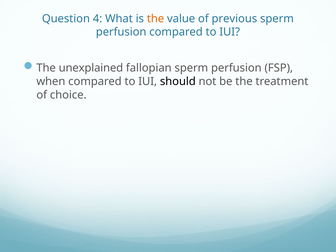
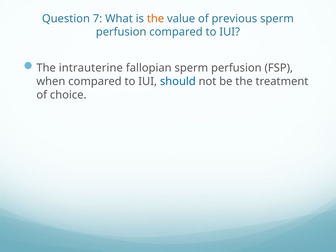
4: 4 -> 7
unexplained: unexplained -> intrauterine
should colour: black -> blue
